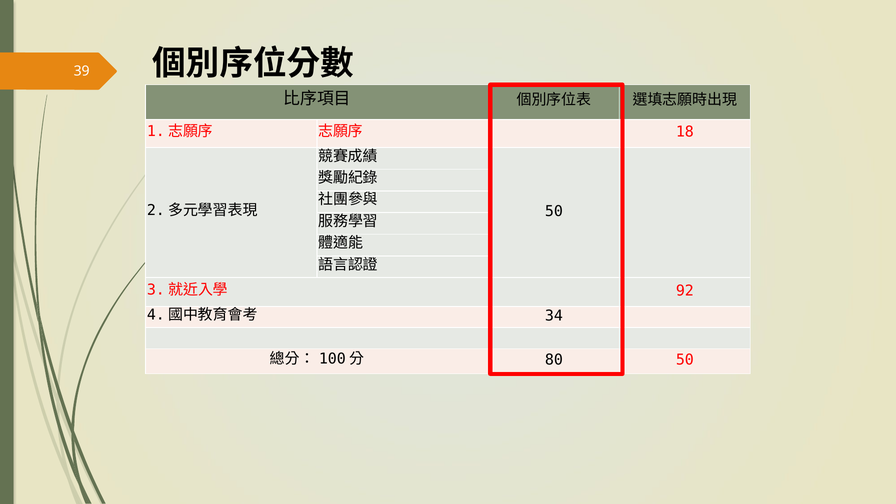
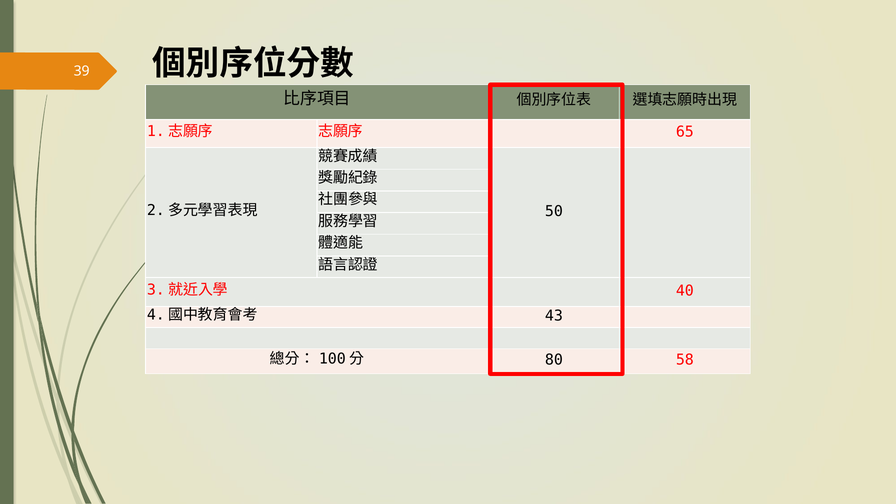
18: 18 -> 65
92: 92 -> 40
34: 34 -> 43
80 50: 50 -> 58
